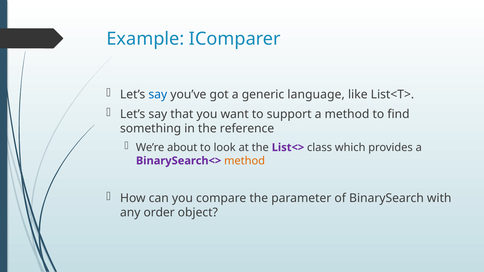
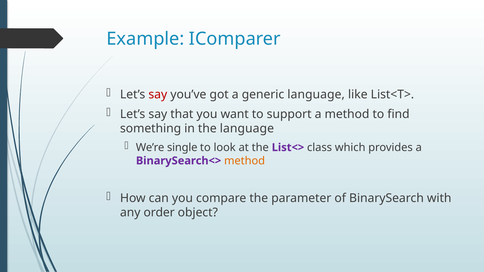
say at (158, 95) colour: blue -> red
the reference: reference -> language
about: about -> single
